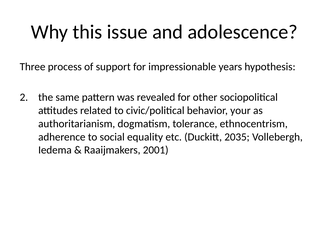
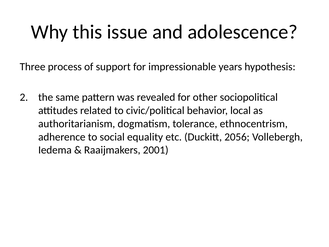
your: your -> local
2035: 2035 -> 2056
